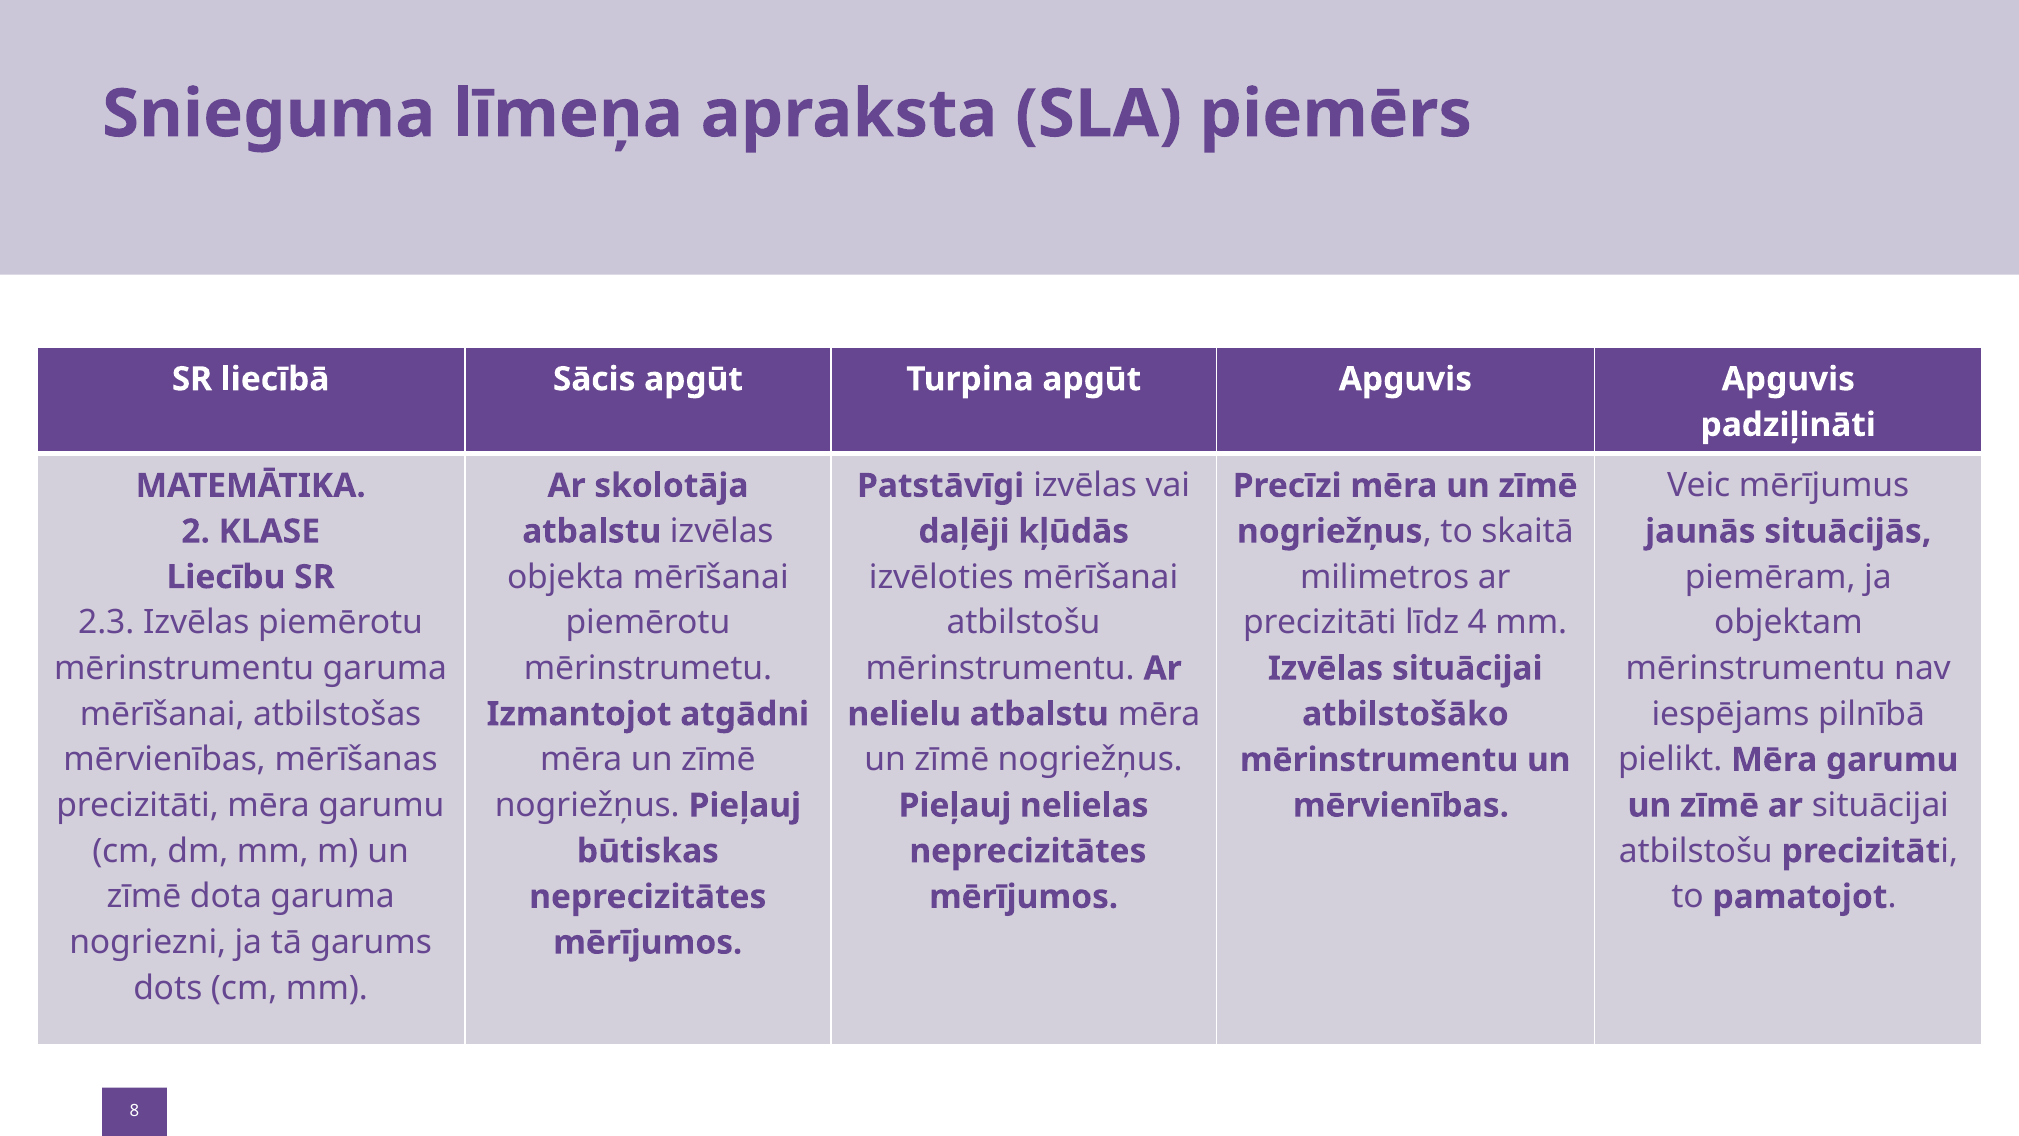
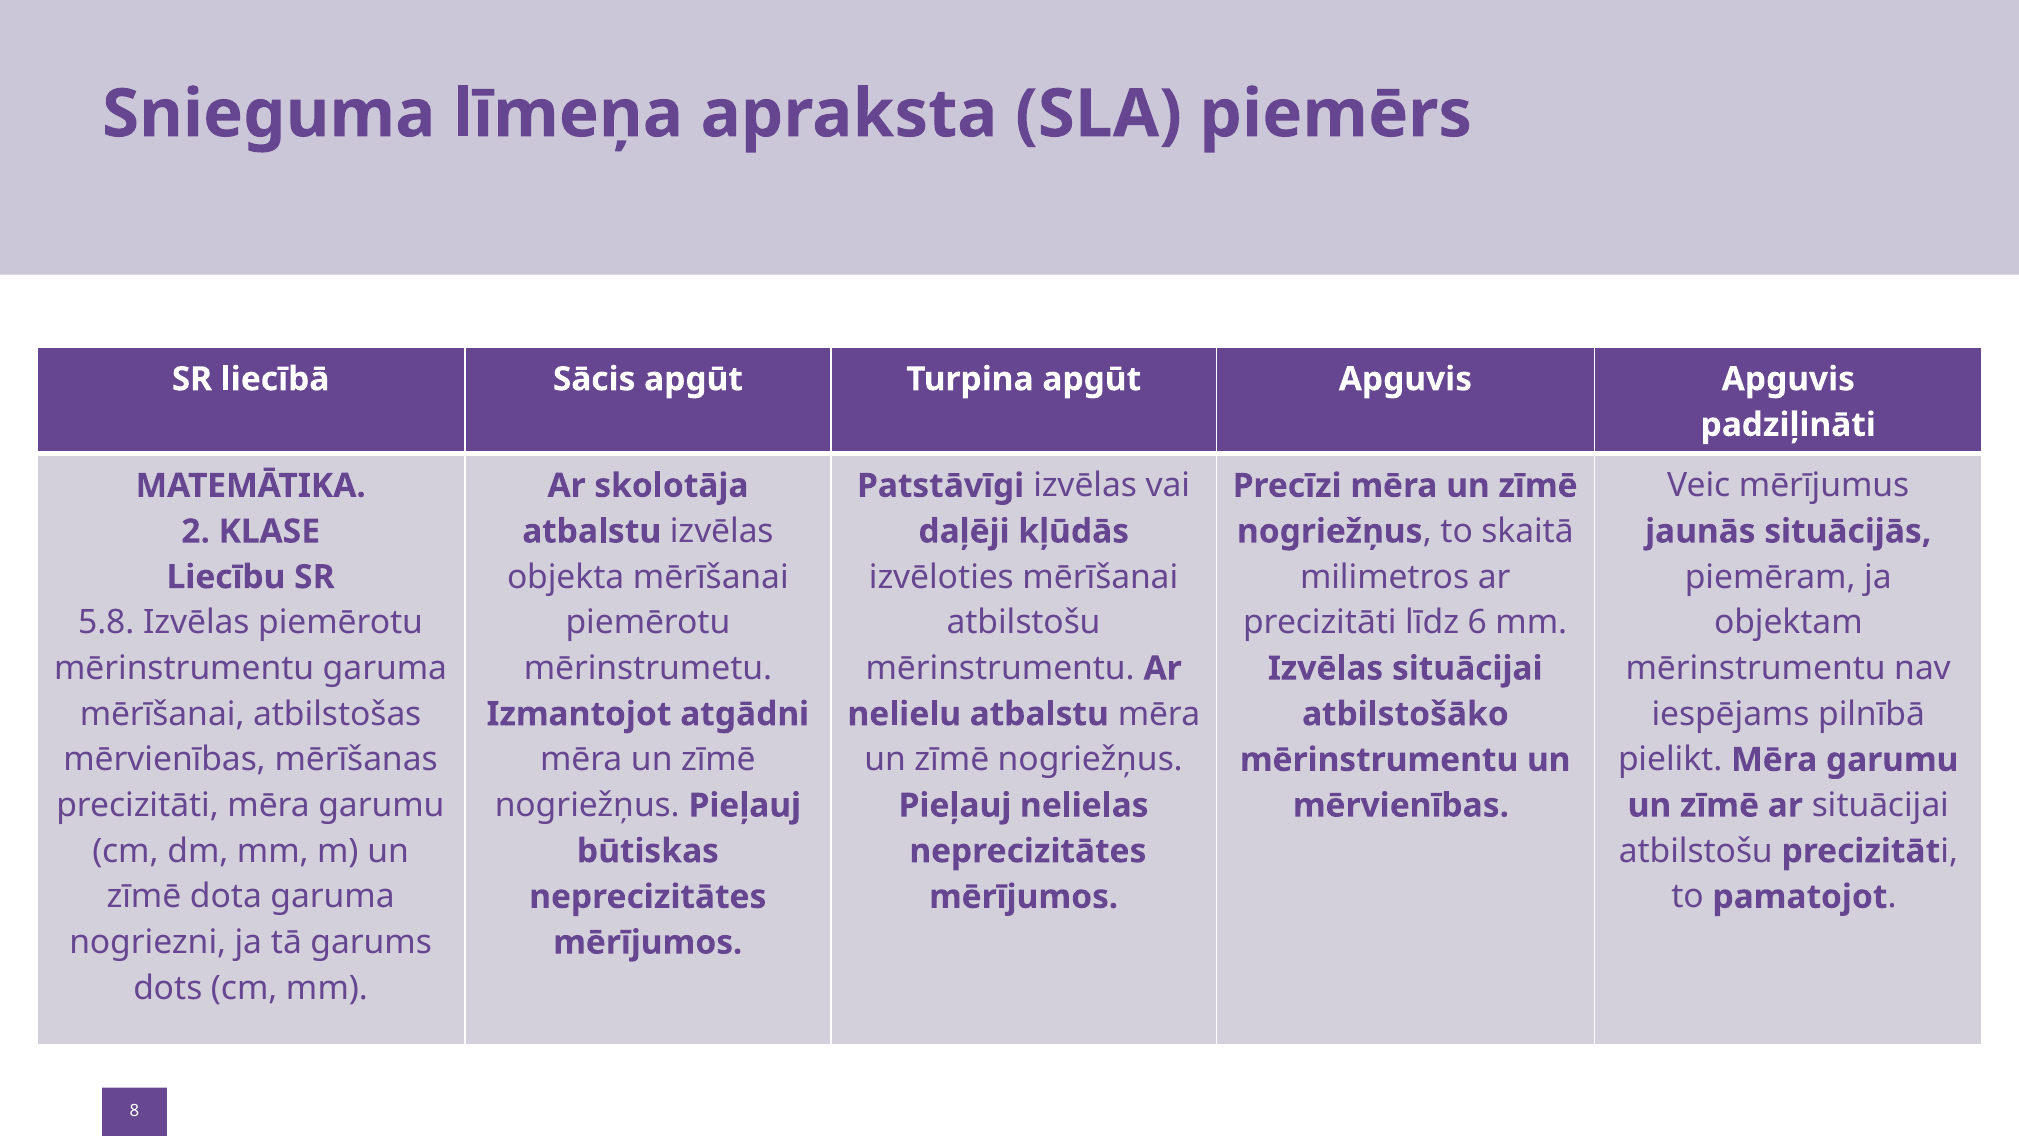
2.3: 2.3 -> 5.8
4: 4 -> 6
